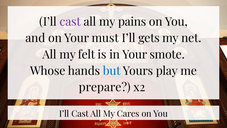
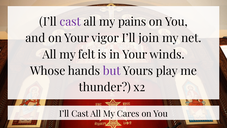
must: must -> vigor
gets: gets -> join
smote: smote -> winds
but colour: blue -> purple
prepare: prepare -> thunder
